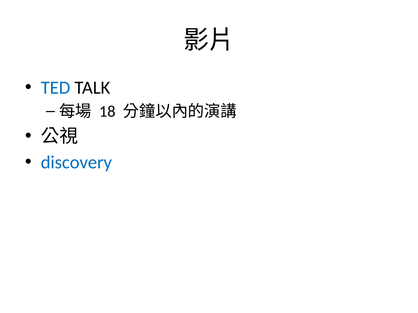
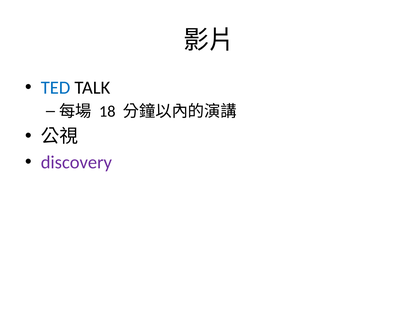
discovery colour: blue -> purple
